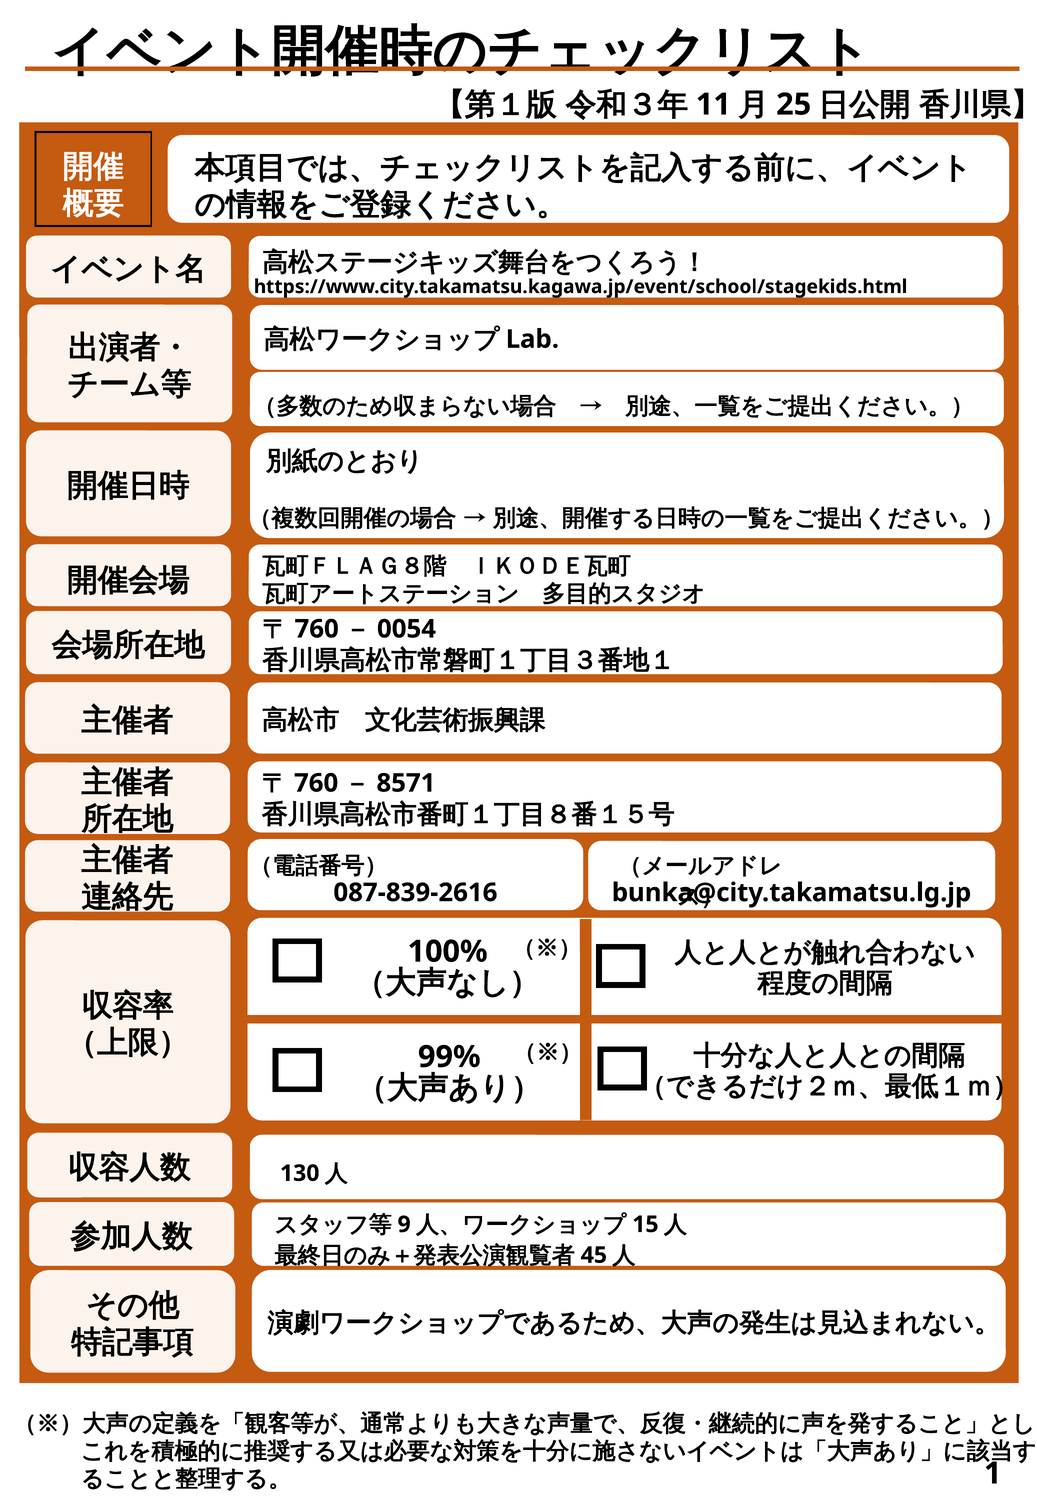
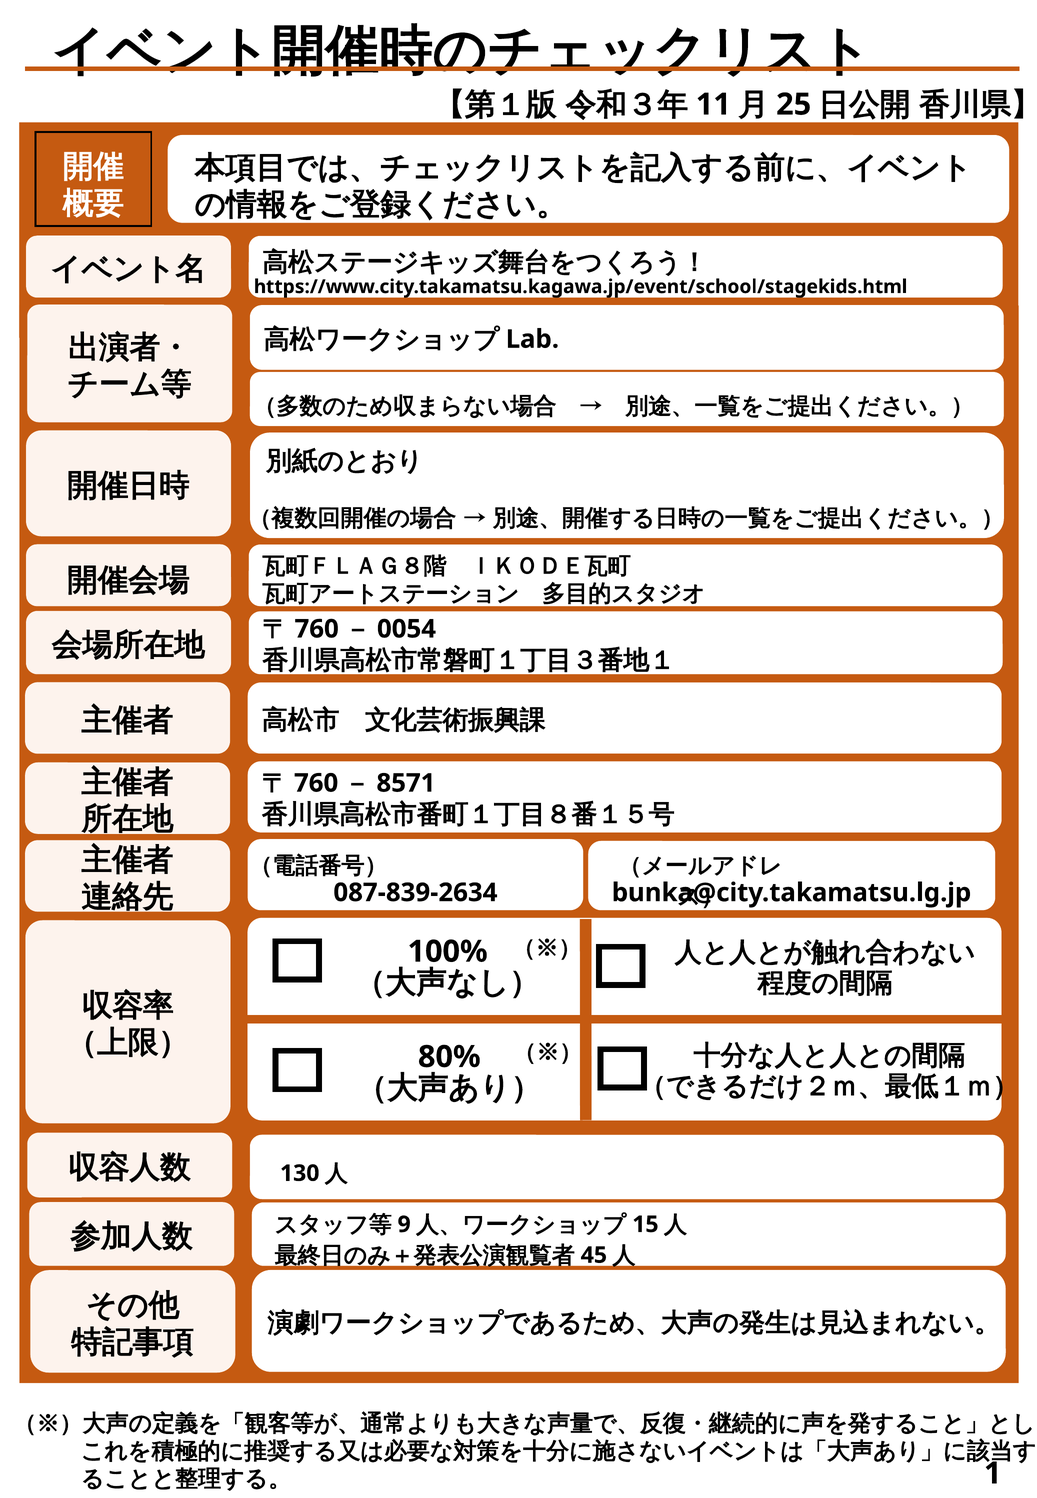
087-839-2616: 087-839-2616 -> 087-839-2634
99%: 99% -> 80%
